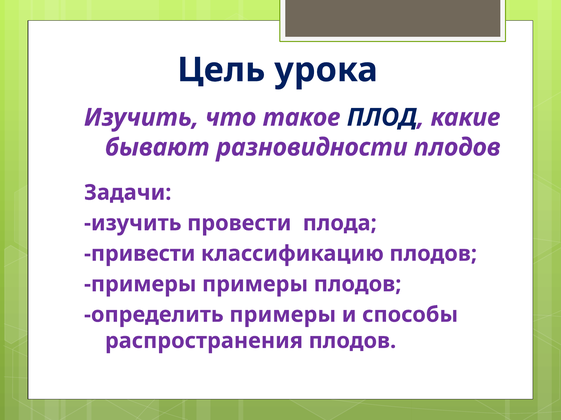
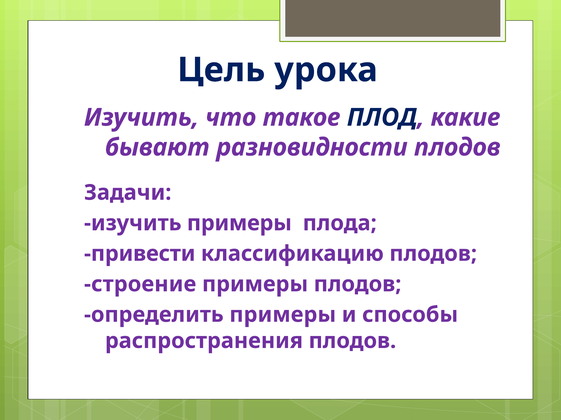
изучить провести: провести -> примеры
примеры at (140, 285): примеры -> строение
